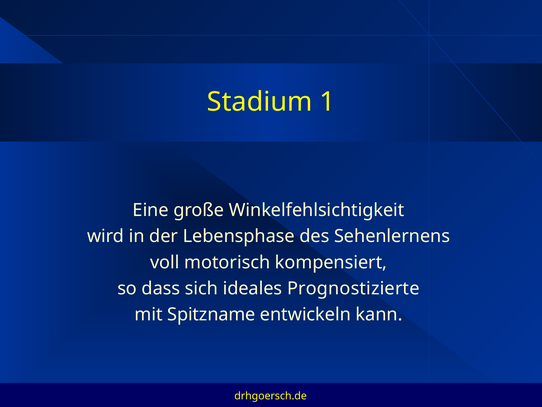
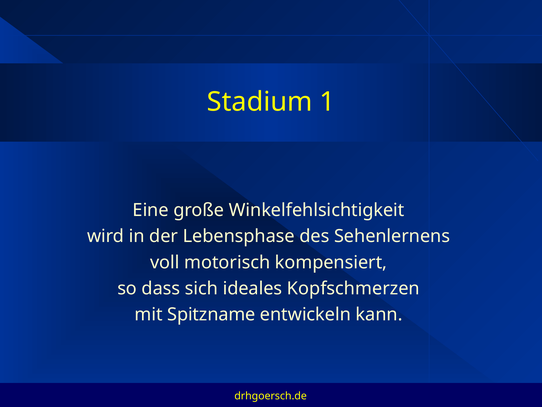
Prognostizierte: Prognostizierte -> Kopfschmerzen
